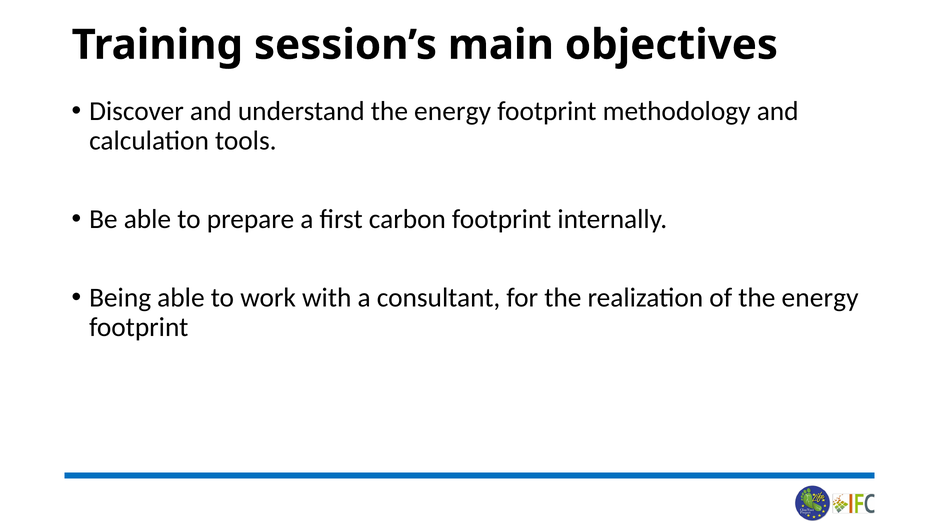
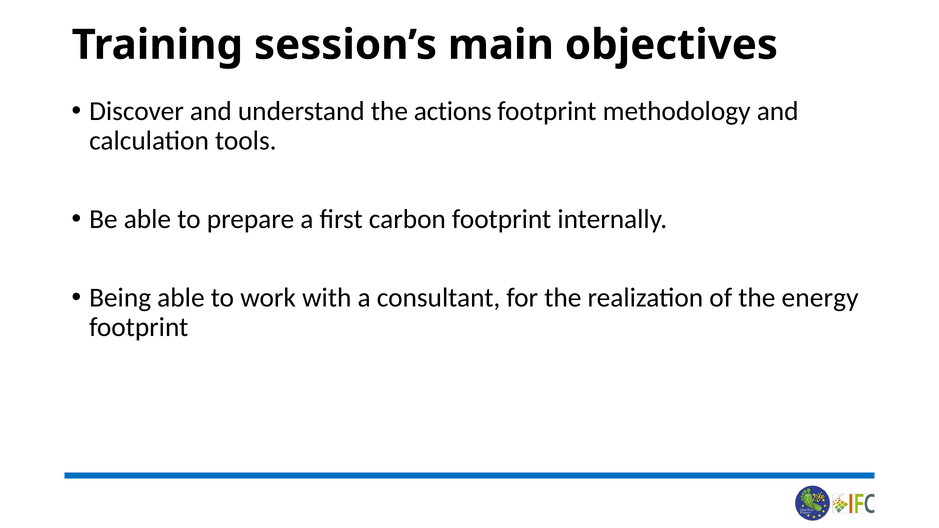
understand the energy: energy -> actions
